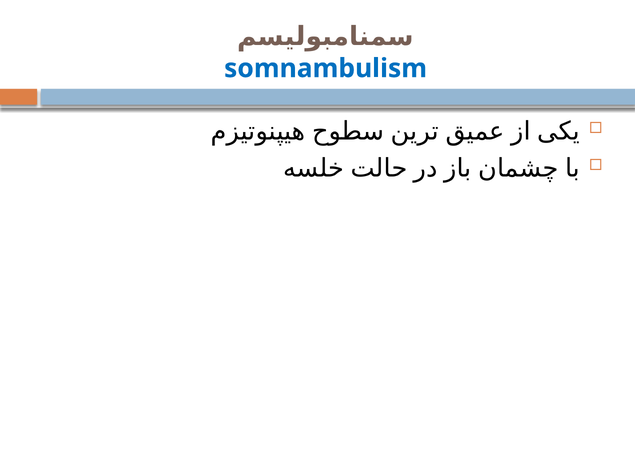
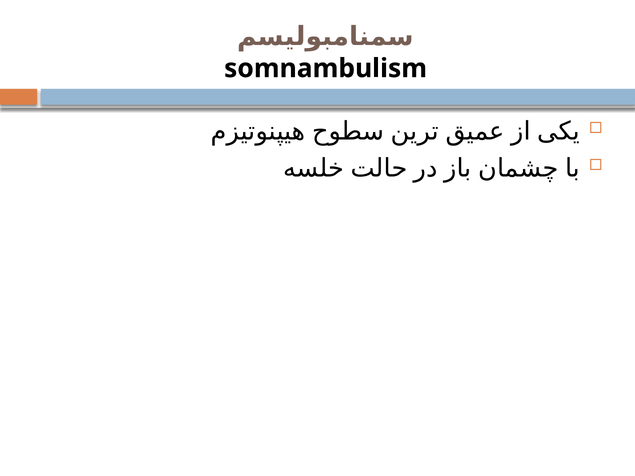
somnambulism colour: blue -> black
